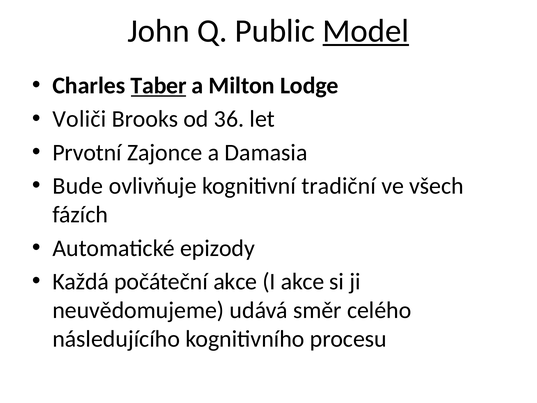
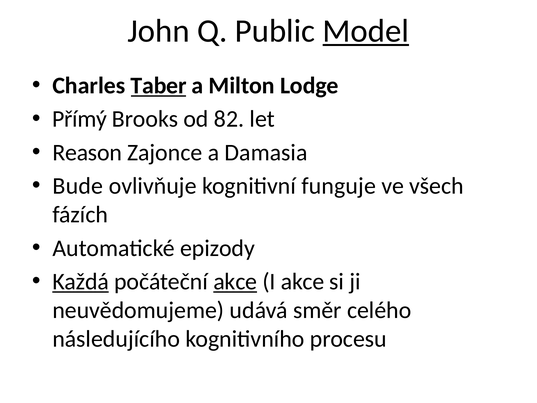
Voliči: Voliči -> Přímý
36: 36 -> 82
Prvotní: Prvotní -> Reason
tradiční: tradiční -> funguje
Každá underline: none -> present
akce at (235, 281) underline: none -> present
